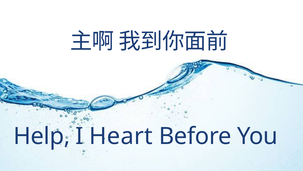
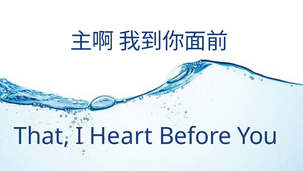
Help: Help -> That
